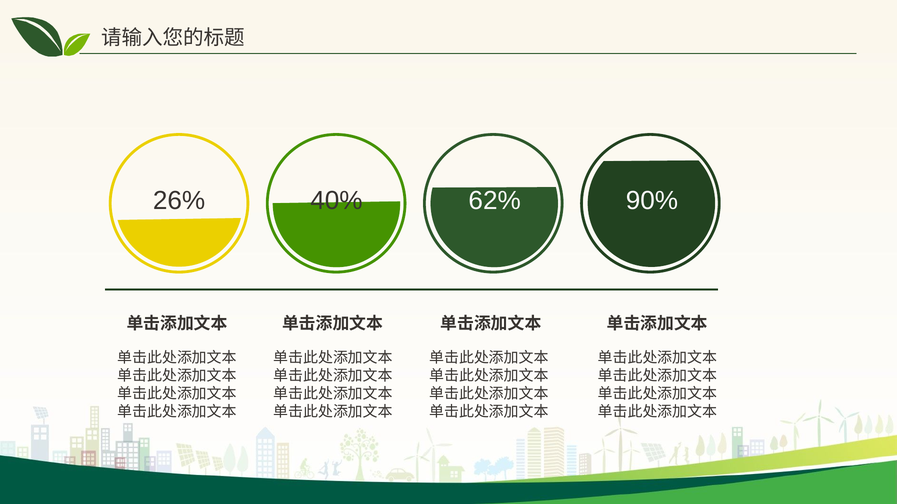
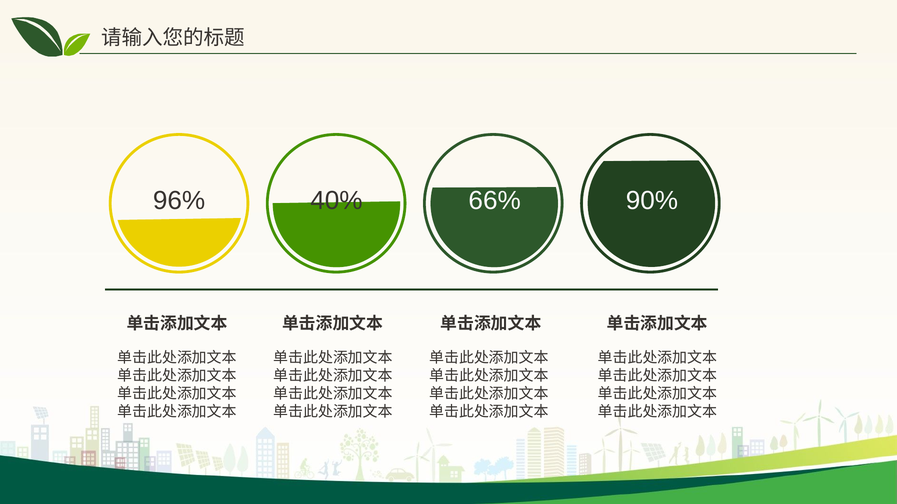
26%: 26% -> 96%
62%: 62% -> 66%
